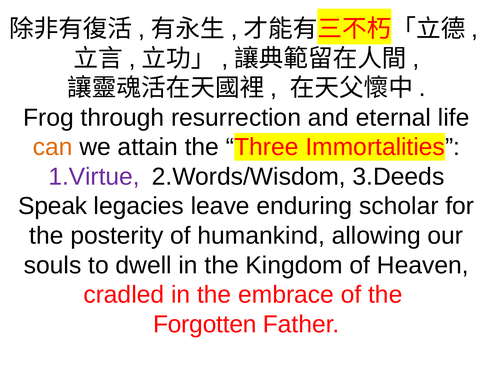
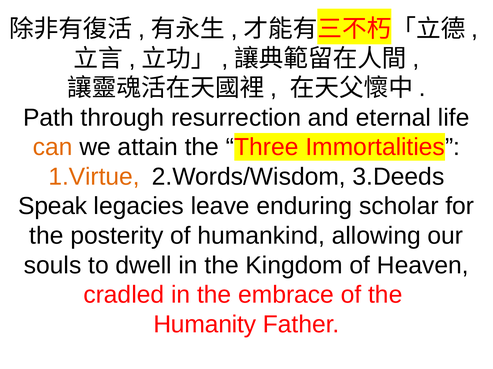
Frog: Frog -> Path
1.Virtue colour: purple -> orange
Forgotten: Forgotten -> Humanity
